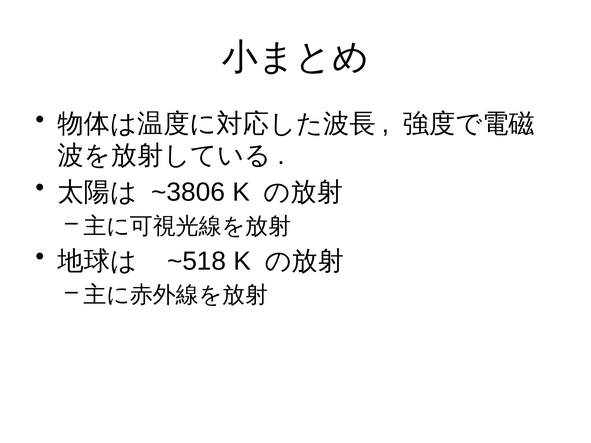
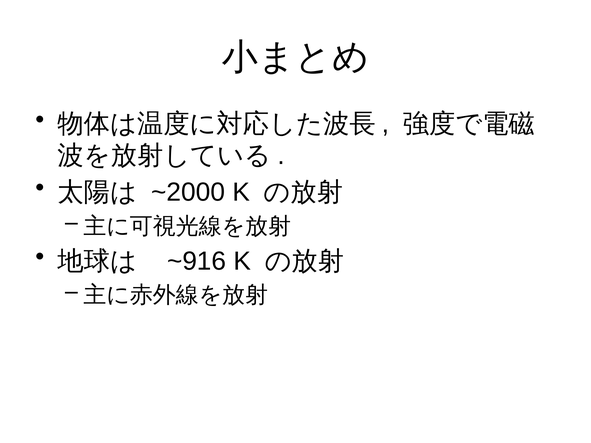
~3806: ~3806 -> ~2000
~518: ~518 -> ~916
